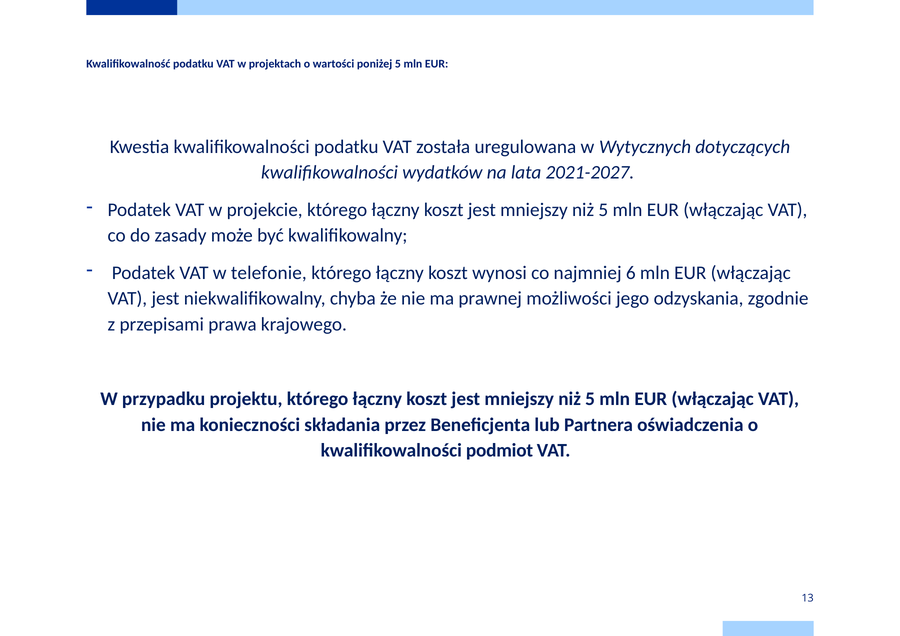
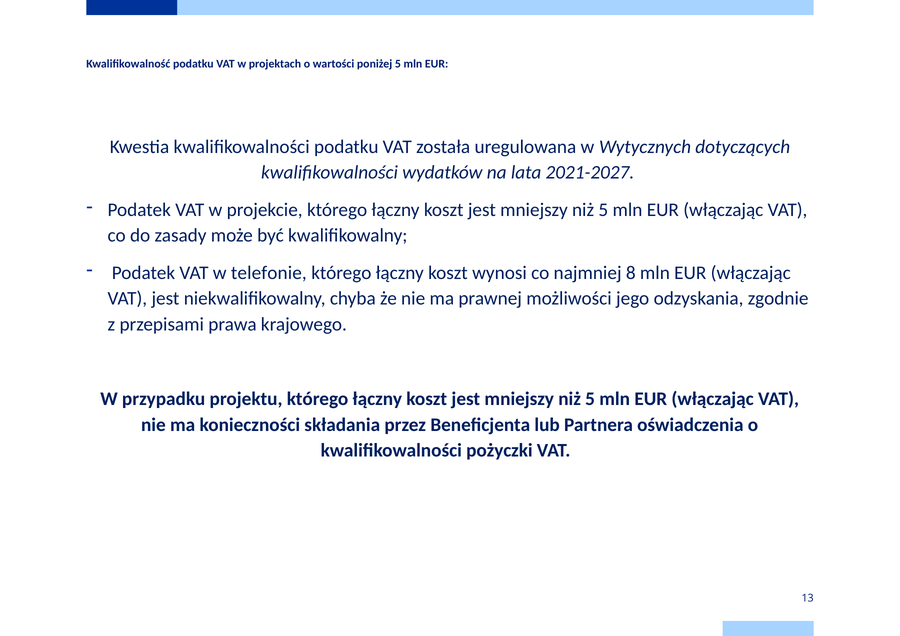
6: 6 -> 8
podmiot: podmiot -> pożyczki
